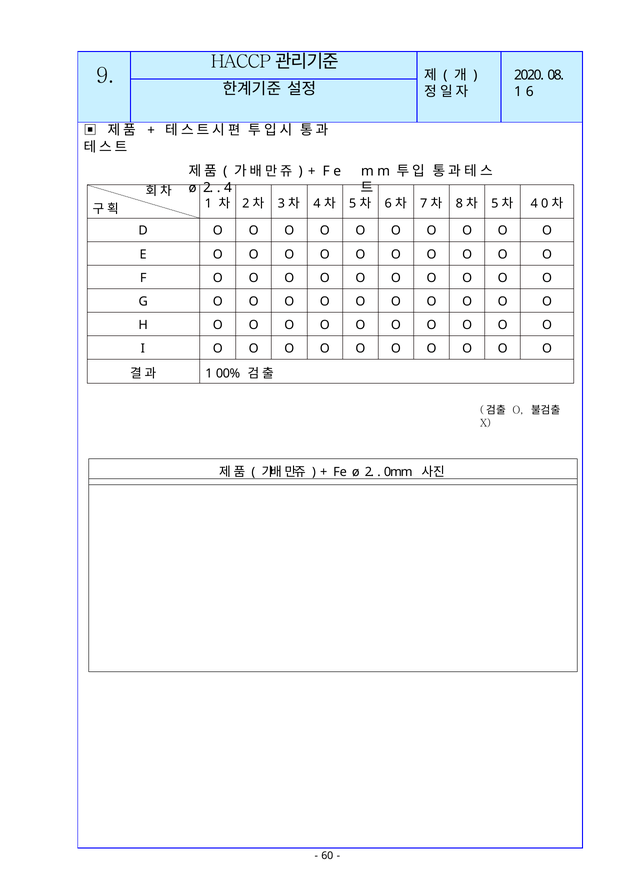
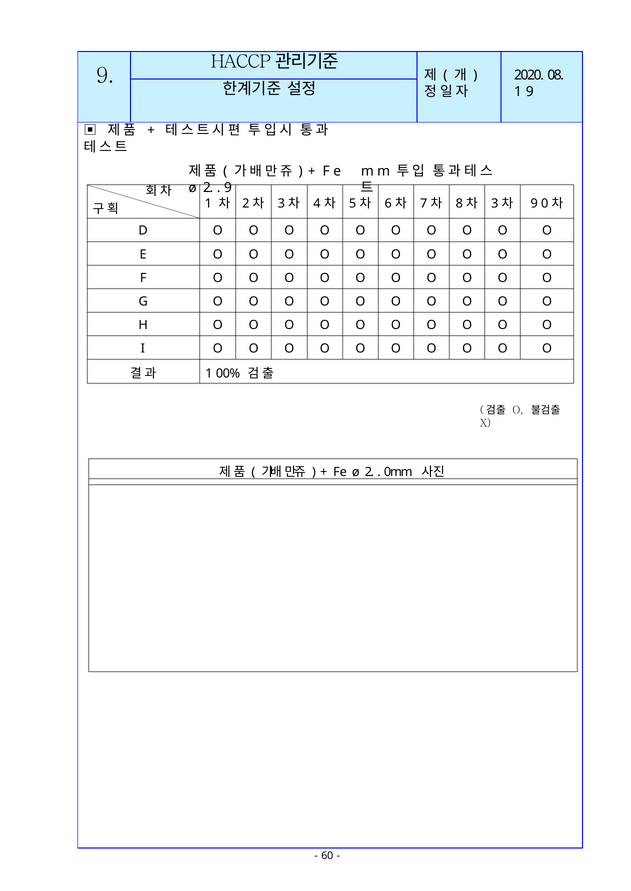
1 6: 6 -> 9
4 at (228, 188): 4 -> 9
5 at (495, 204): 5 -> 3
4 at (534, 204): 4 -> 9
